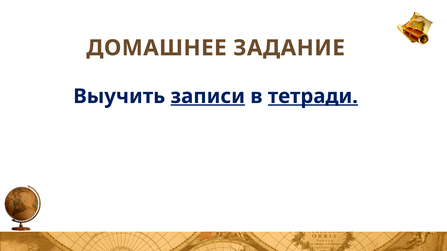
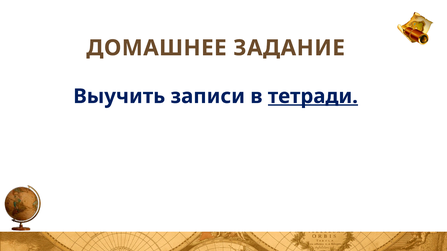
записи underline: present -> none
